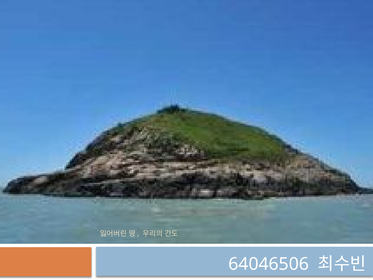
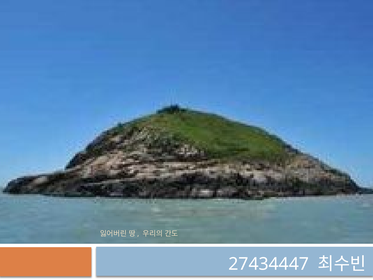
64046506: 64046506 -> 27434447
